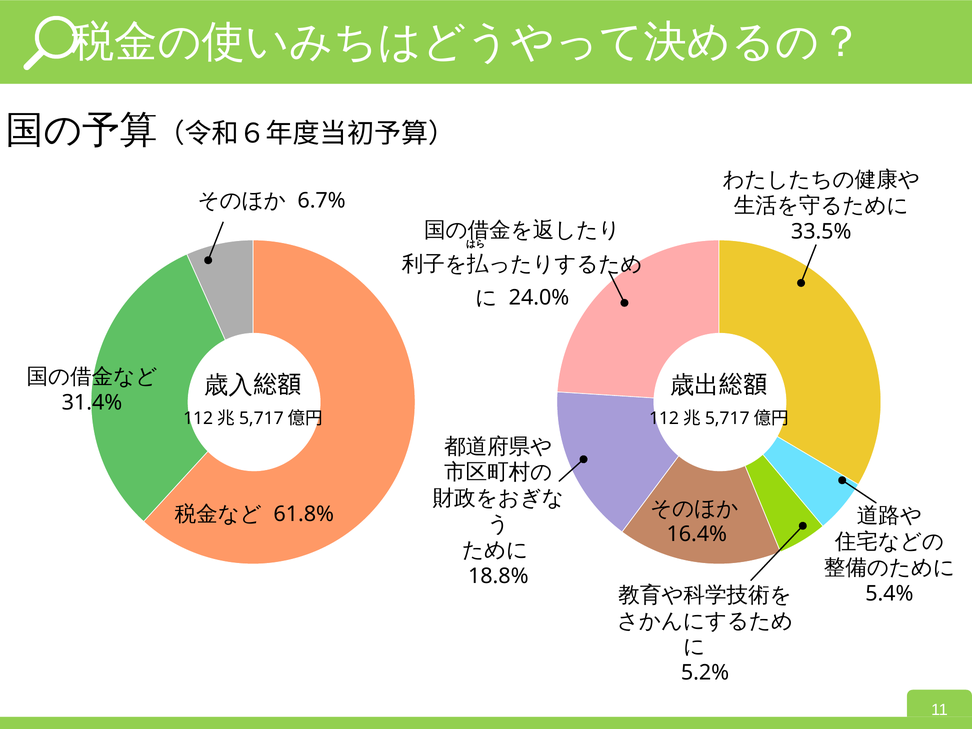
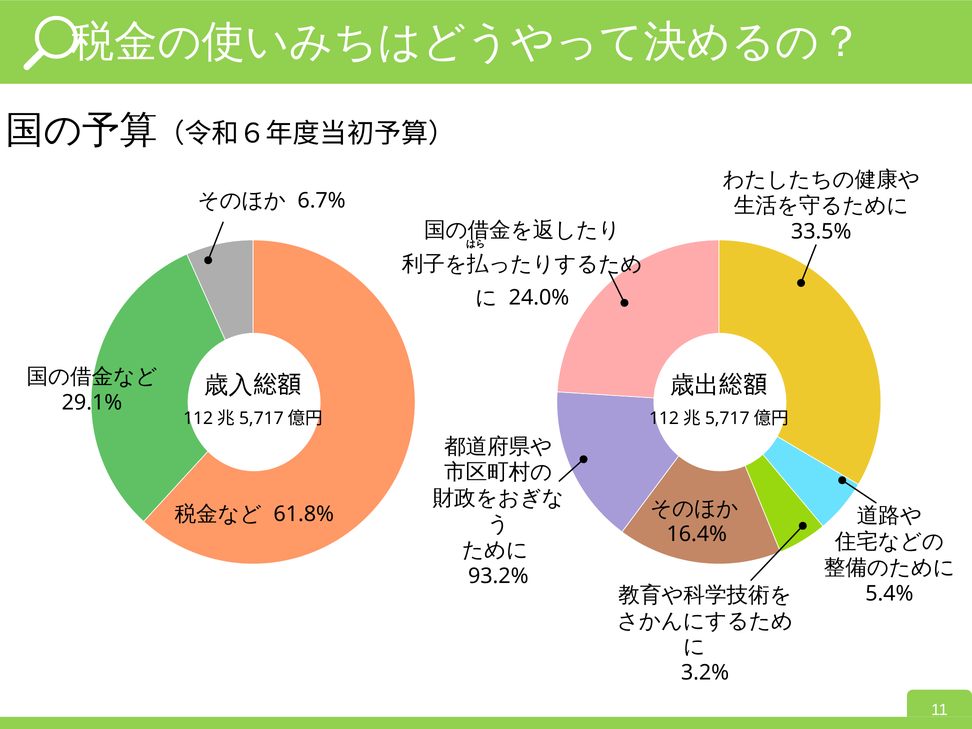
31.4%: 31.4% -> 29.1%
18.8%: 18.8% -> 93.2%
5.2%: 5.2% -> 3.2%
